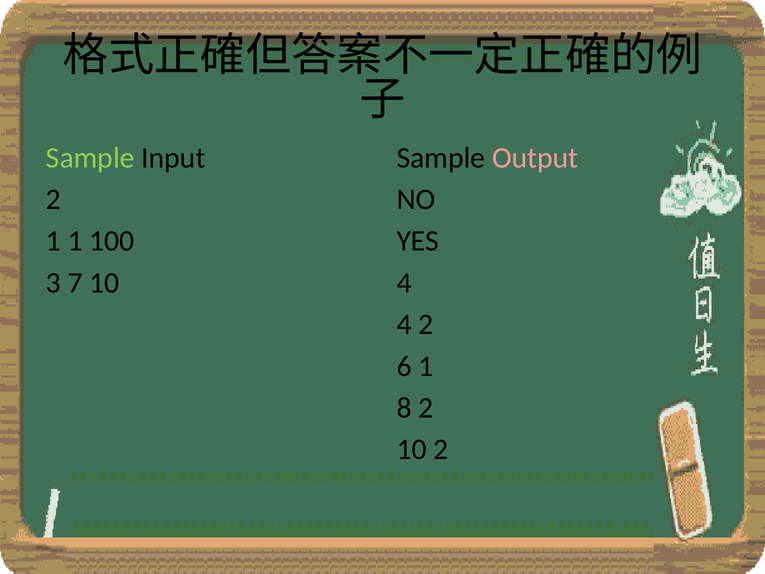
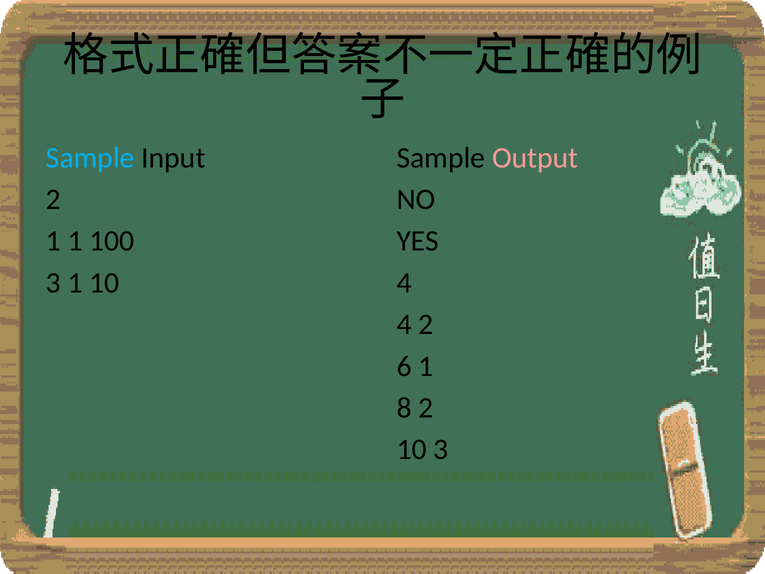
Sample at (90, 158) colour: light green -> light blue
3 7: 7 -> 1
10 2: 2 -> 3
